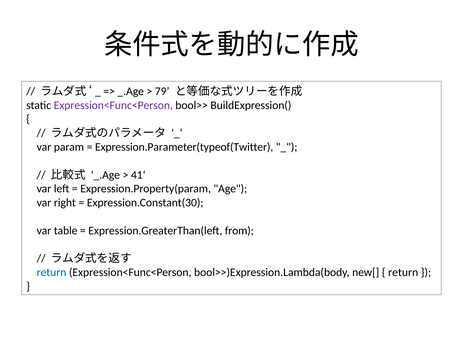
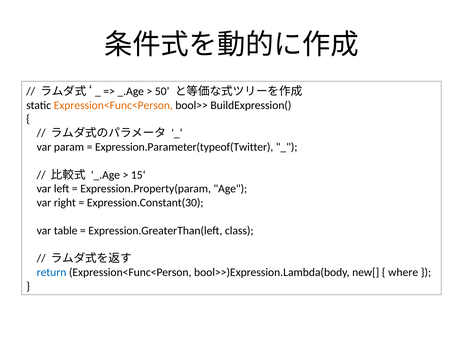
79: 79 -> 50
Expression<Func<Person at (113, 105) colour: purple -> orange
41‘: 41‘ -> 15‘
from: from -> class
return at (403, 272): return -> where
